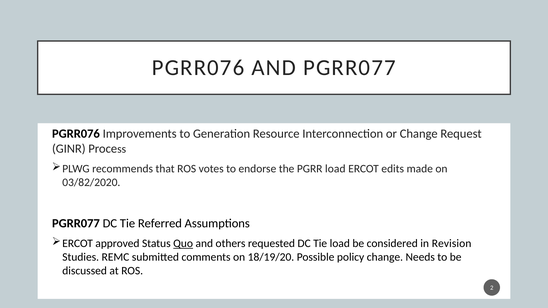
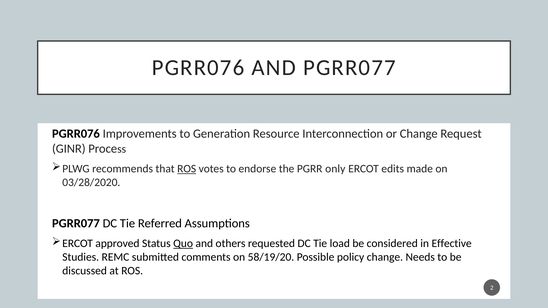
ROS at (187, 169) underline: none -> present
PGRR load: load -> only
03/82/2020: 03/82/2020 -> 03/28/2020
Revision: Revision -> Effective
18/19/20: 18/19/20 -> 58/19/20
